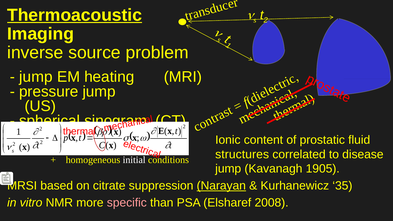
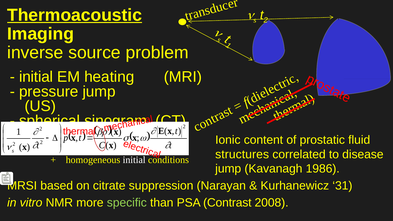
jump at (36, 77): jump -> initial
1905: 1905 -> 1986
Narayan underline: present -> none
35: 35 -> 31
specific colour: pink -> light green
Elsharef: Elsharef -> Contrast
